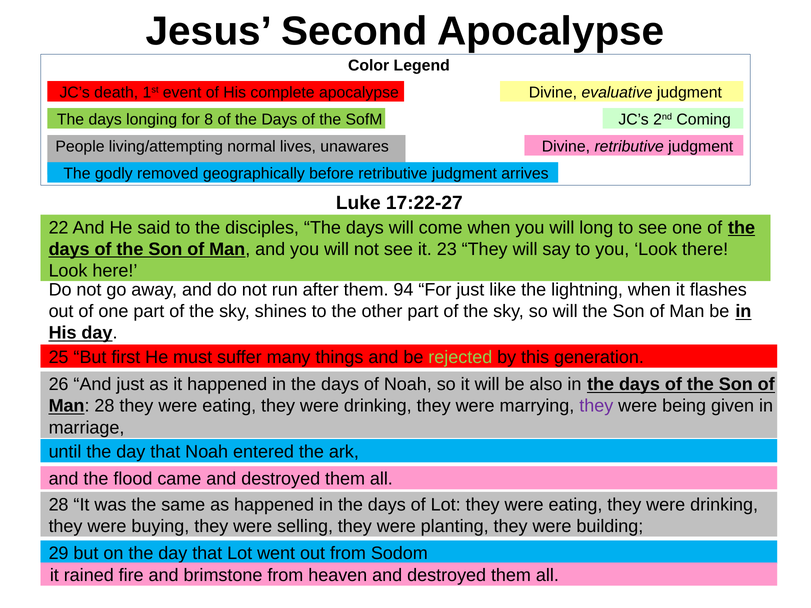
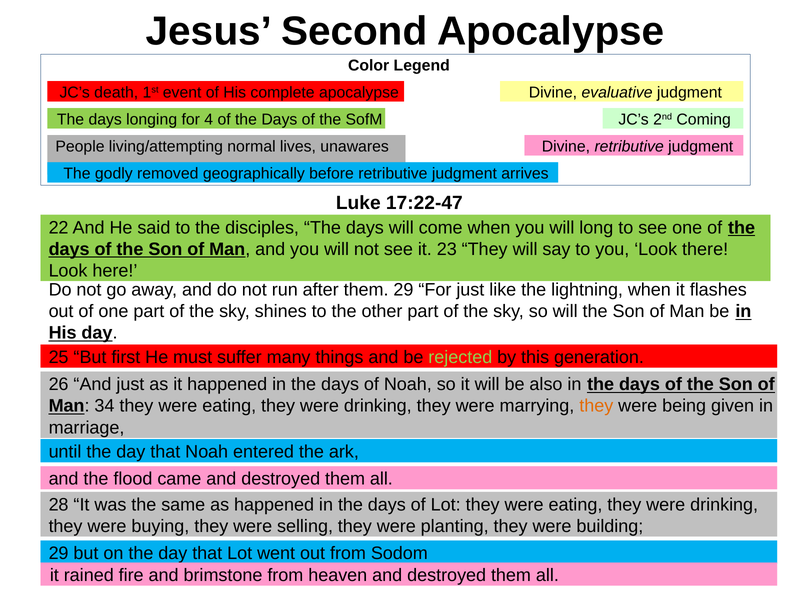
8: 8 -> 4
17:22-27: 17:22-27 -> 17:22-47
them 94: 94 -> 29
Man 28: 28 -> 34
they at (596, 406) colour: purple -> orange
